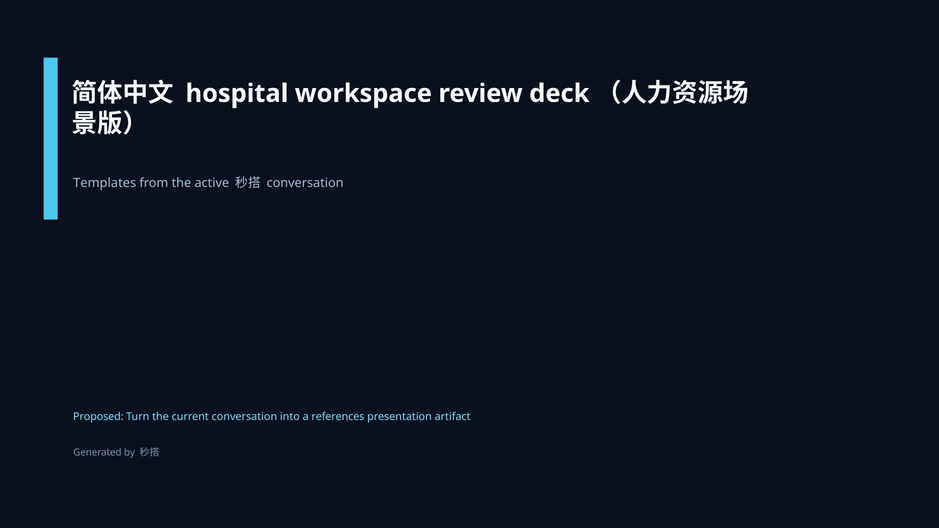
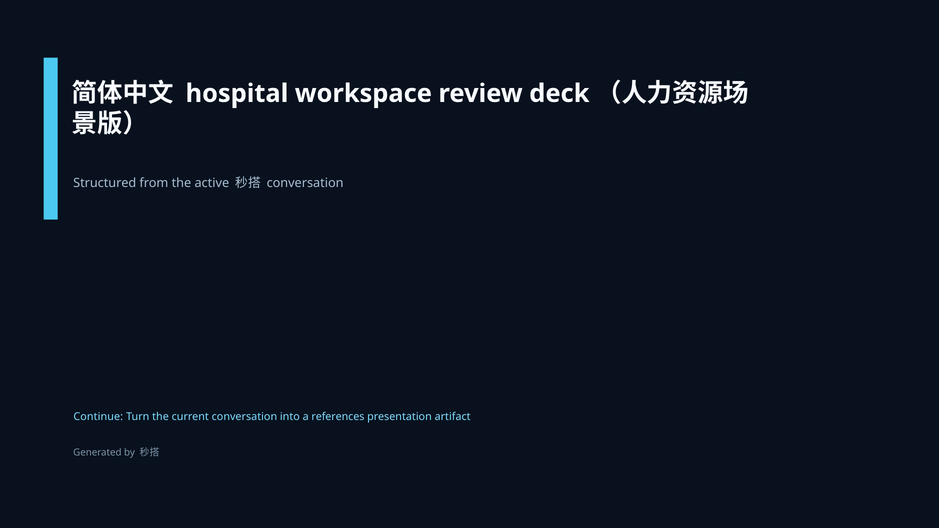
Templates: Templates -> Structured
Proposed: Proposed -> Continue
